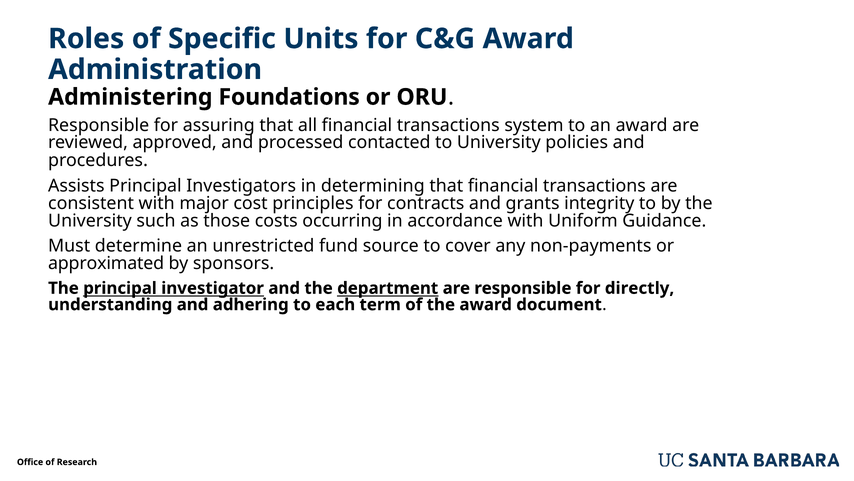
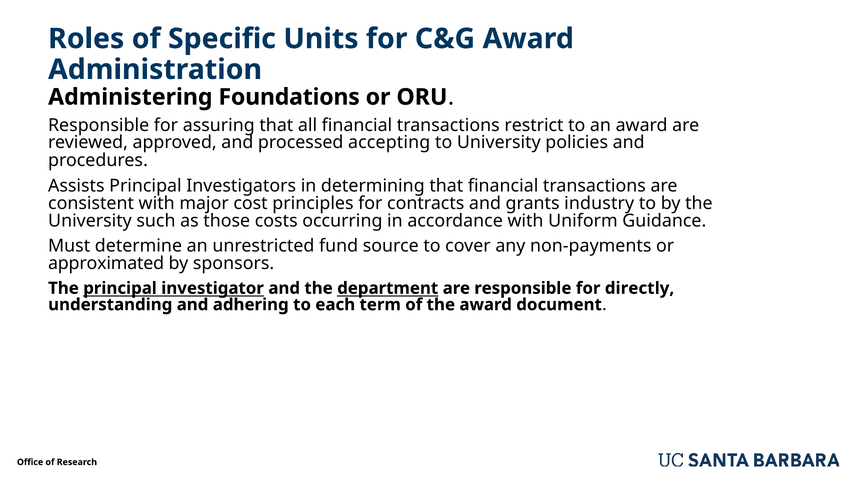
system: system -> restrict
contacted: contacted -> accepting
integrity: integrity -> industry
